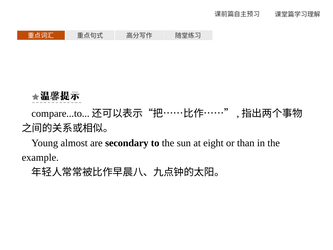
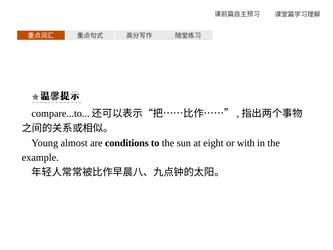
secondary: secondary -> conditions
than: than -> with
